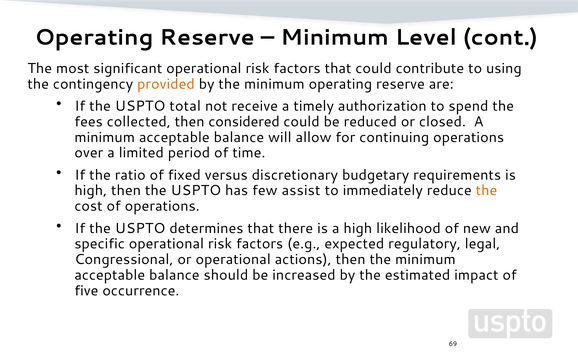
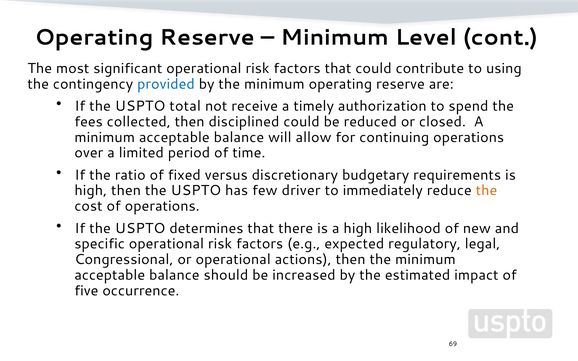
provided colour: orange -> blue
considered: considered -> disciplined
assist: assist -> driver
